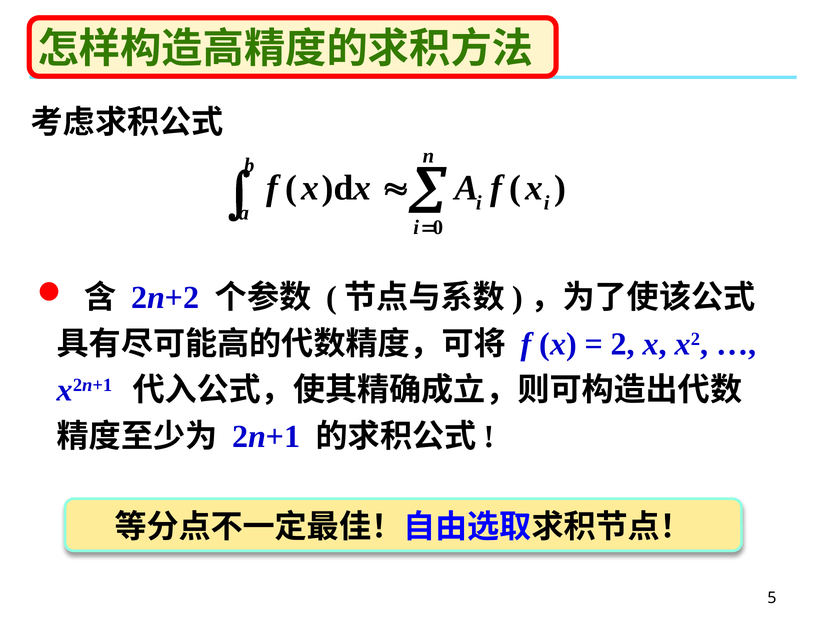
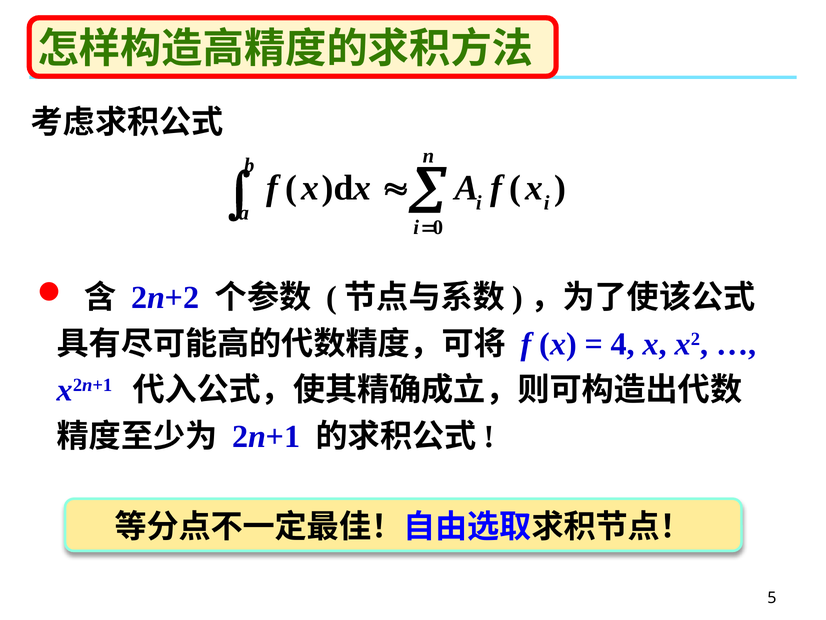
2: 2 -> 4
